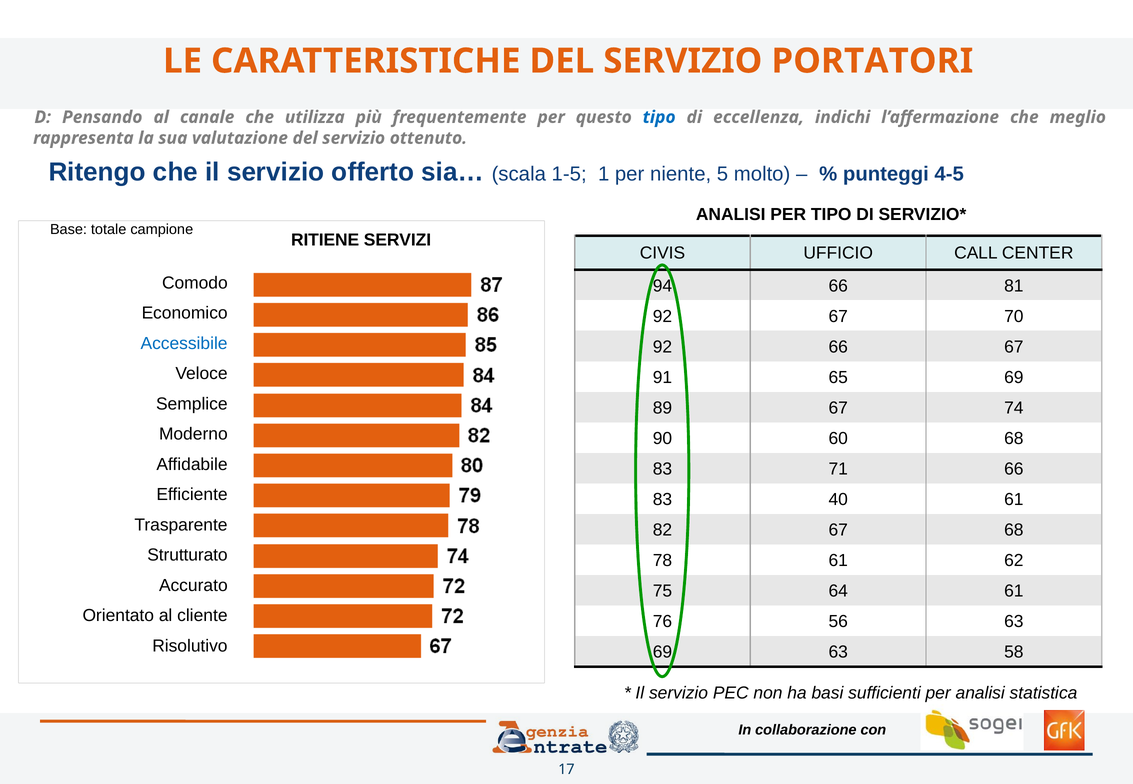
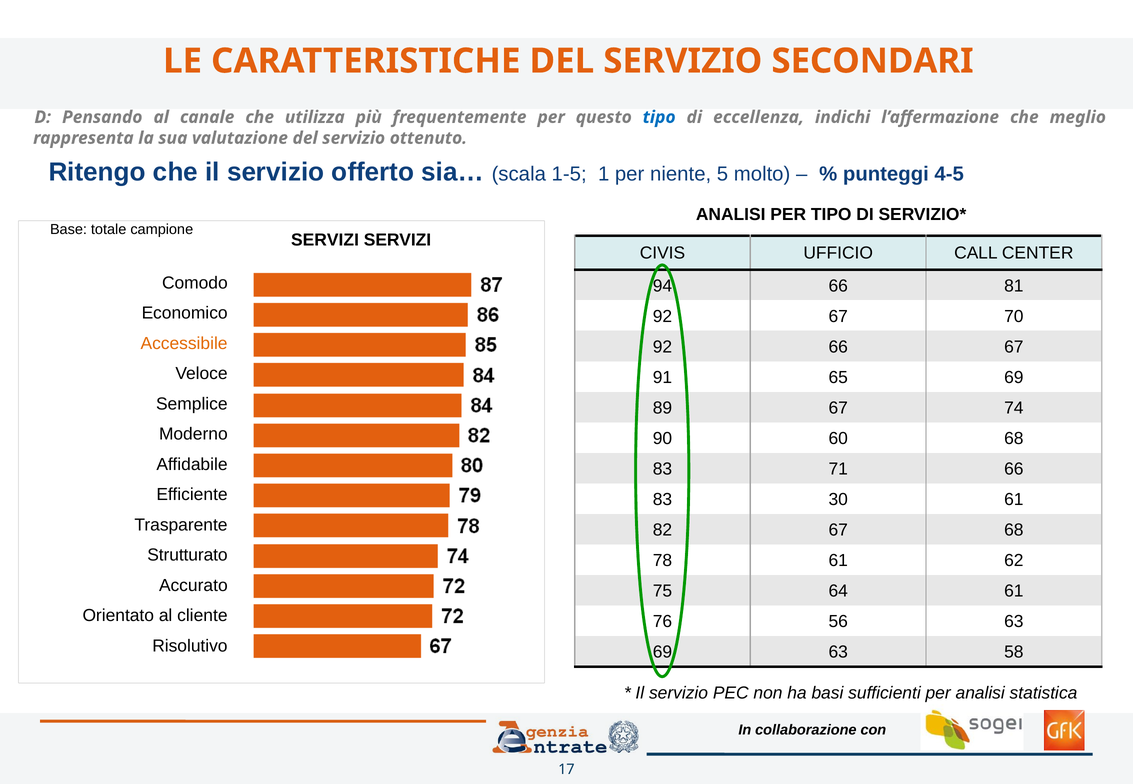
PORTATORI: PORTATORI -> SECONDARI
RITIENE at (325, 240): RITIENE -> SERVIZI
Accessibile colour: blue -> orange
40: 40 -> 30
